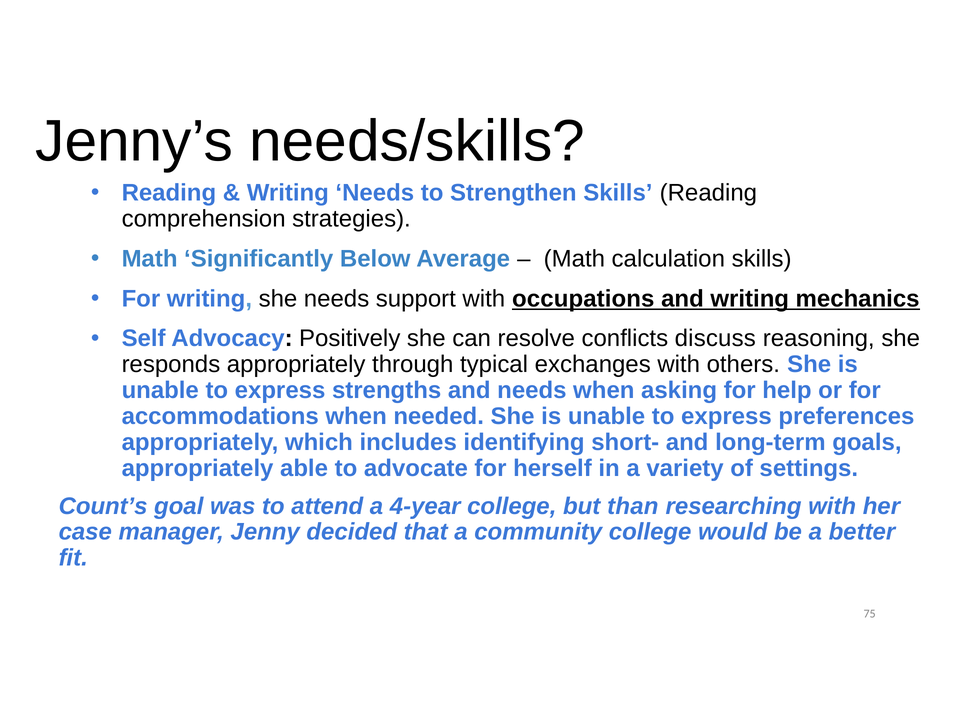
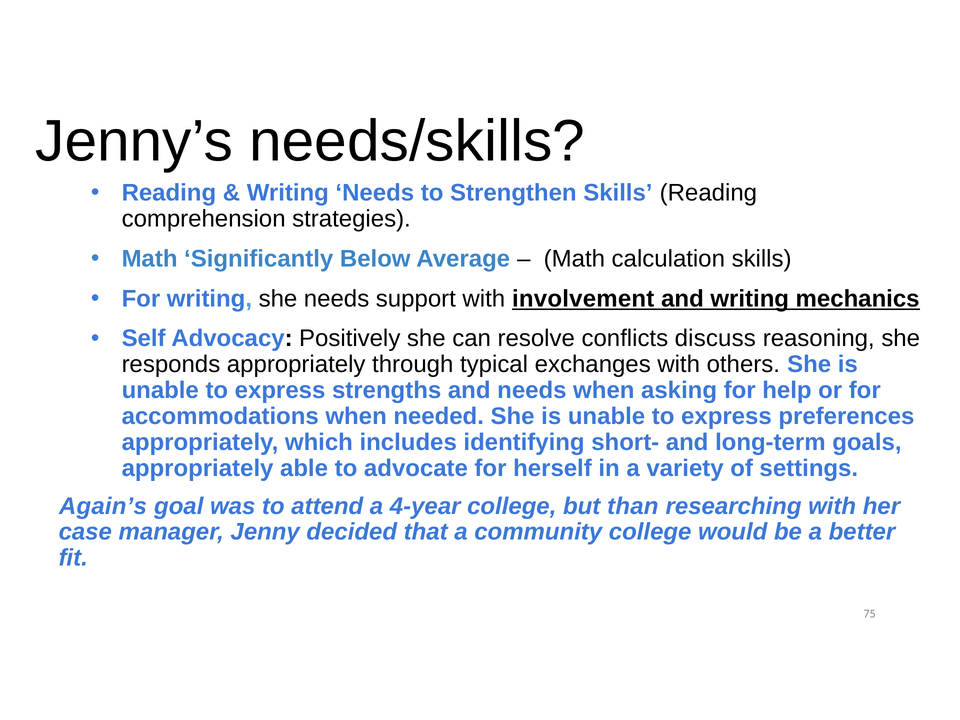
occupations: occupations -> involvement
Count’s: Count’s -> Again’s
